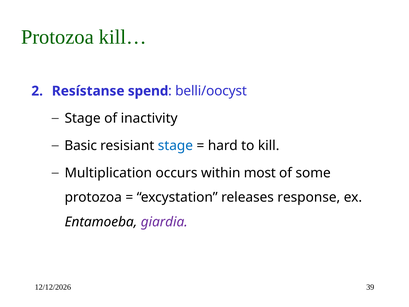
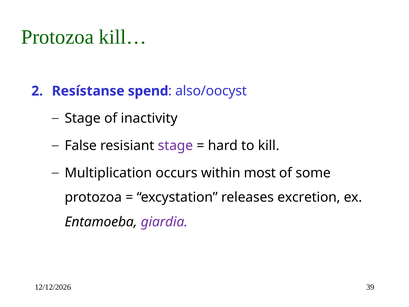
belli/oocyst: belli/oocyst -> also/oocyst
Basic: Basic -> False
stage at (175, 145) colour: blue -> purple
response: response -> excretion
